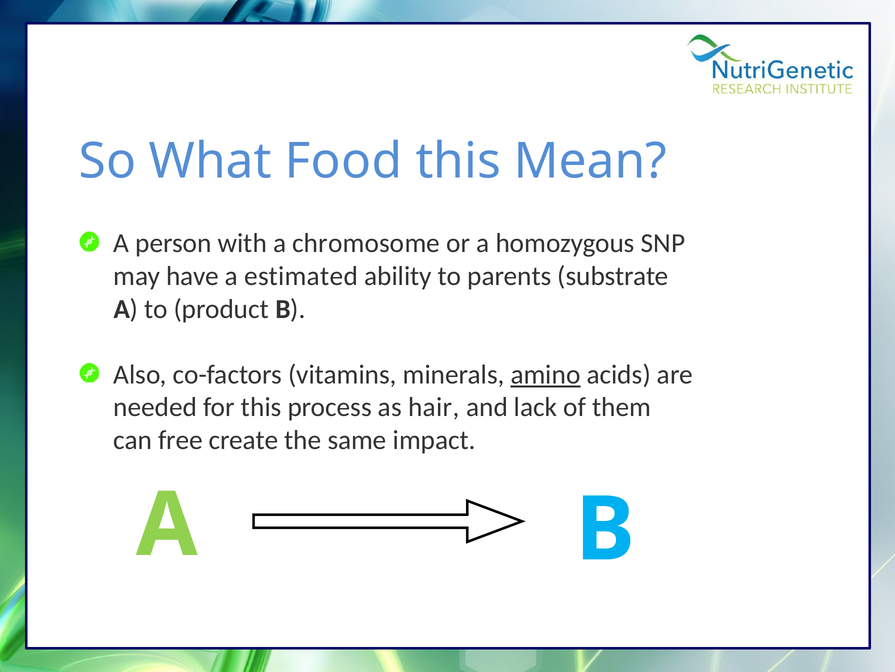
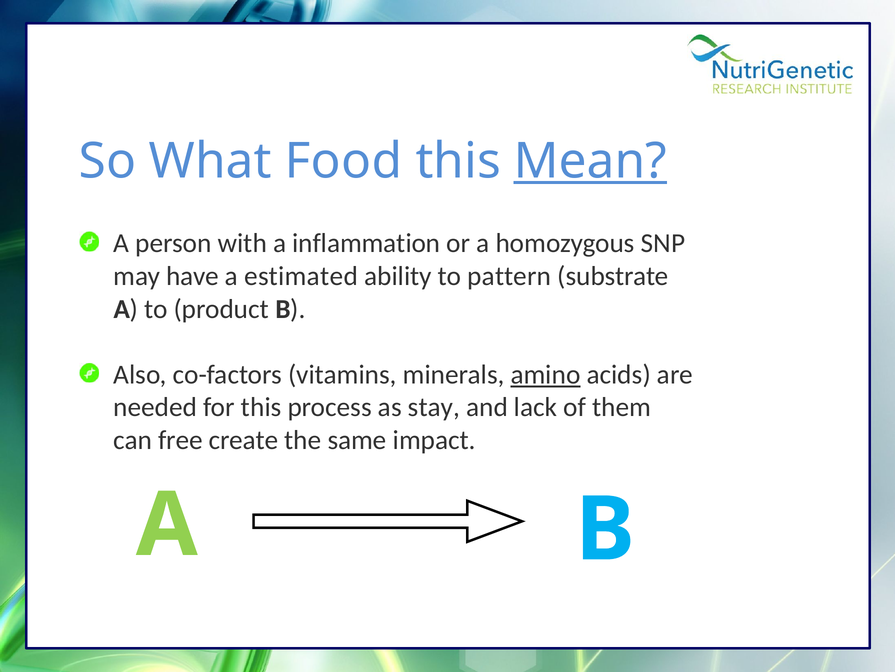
Mean underline: none -> present
chromosome: chromosome -> inflammation
parents: parents -> pattern
hair: hair -> stay
